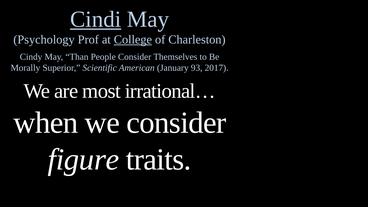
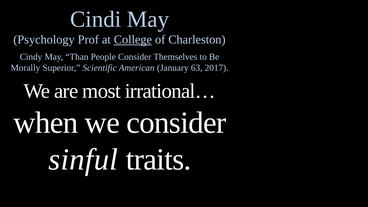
Cindi underline: present -> none
93: 93 -> 63
figure: figure -> sinful
